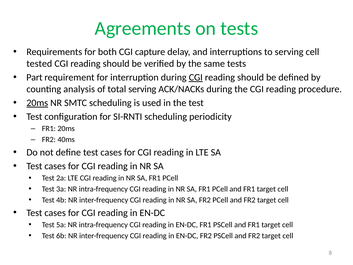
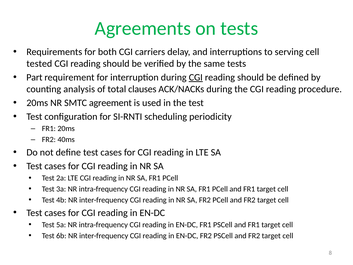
capture: capture -> carriers
total serving: serving -> clauses
20ms at (37, 103) underline: present -> none
SMTC scheduling: scheduling -> agreement
